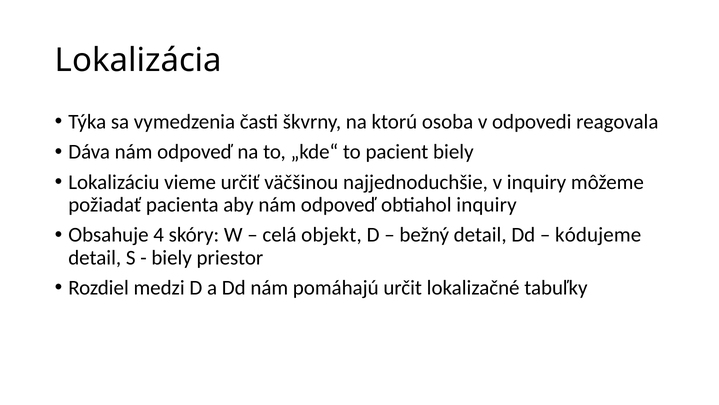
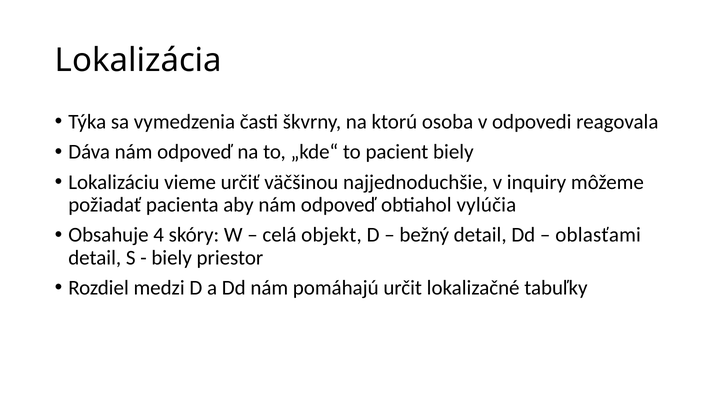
obtiahol inquiry: inquiry -> vylúčia
kódujeme: kódujeme -> oblasťami
